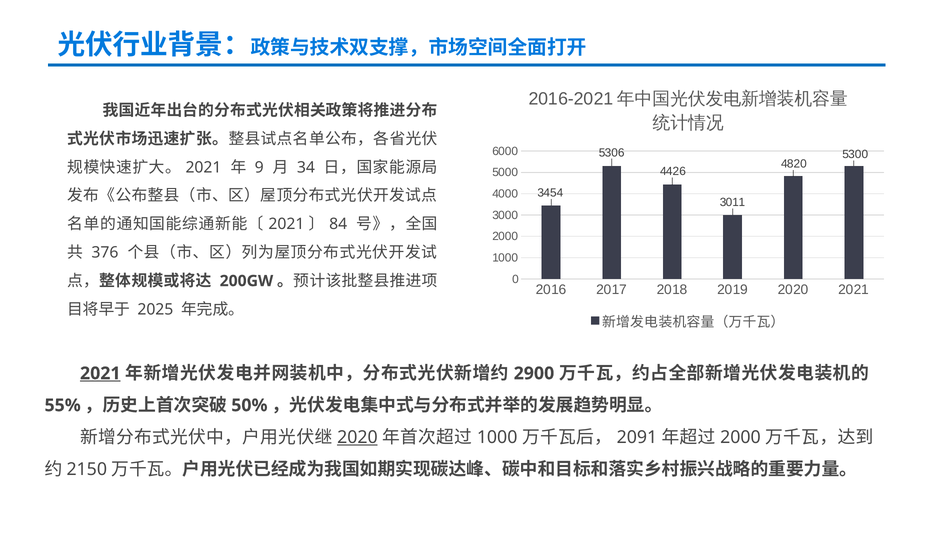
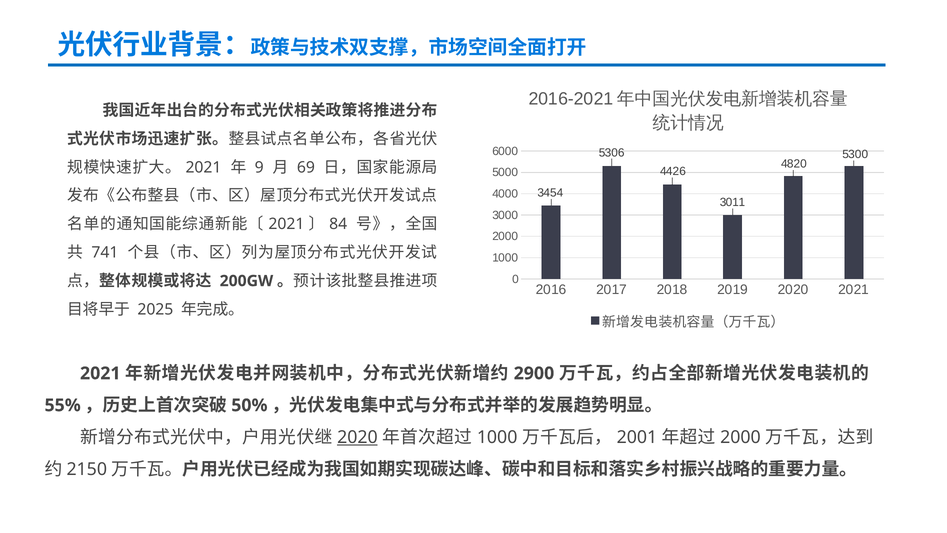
34: 34 -> 69
376: 376 -> 741
2021 at (100, 373) underline: present -> none
2091: 2091 -> 2001
